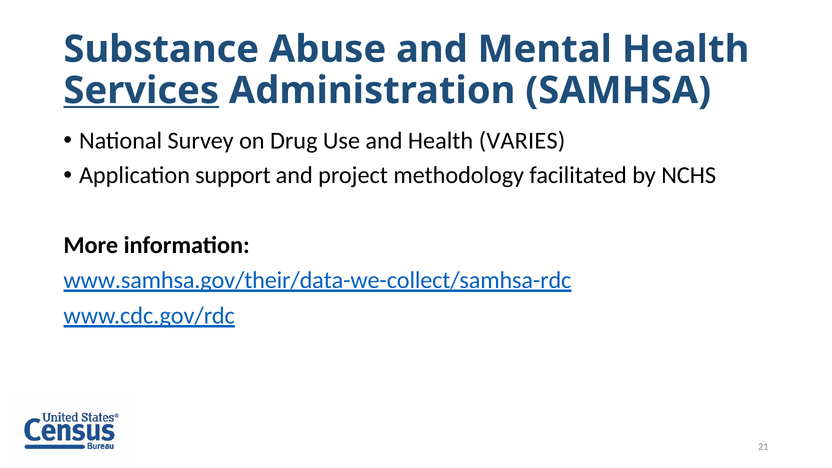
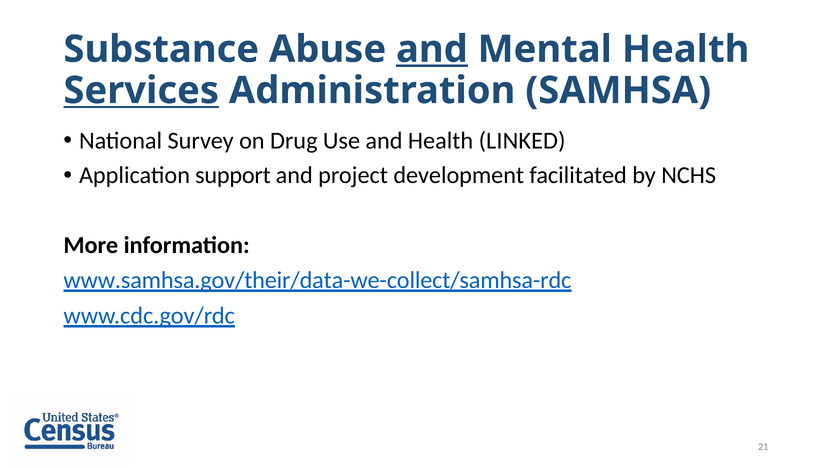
and at (432, 49) underline: none -> present
VARIES: VARIES -> LINKED
methodology: methodology -> development
